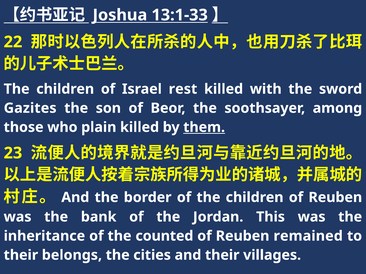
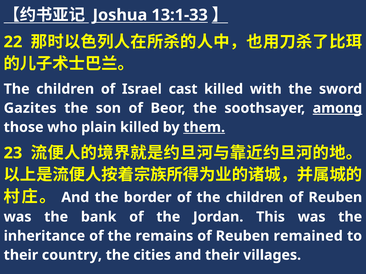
rest: rest -> cast
among underline: none -> present
counted: counted -> remains
belongs: belongs -> country
